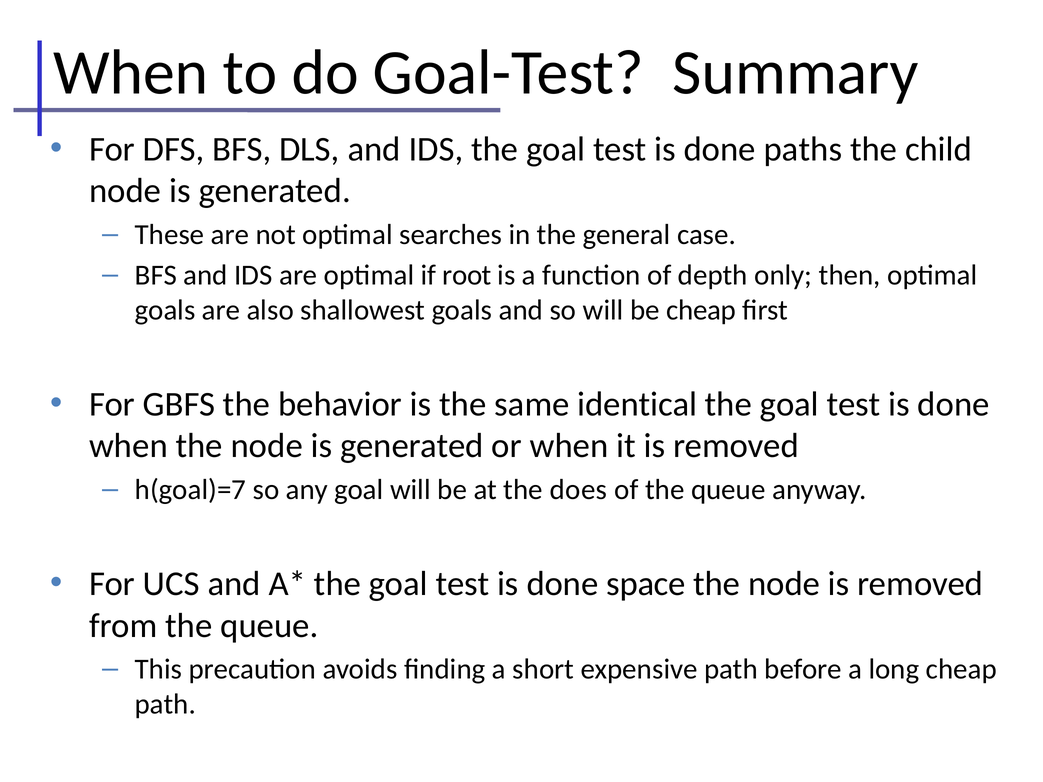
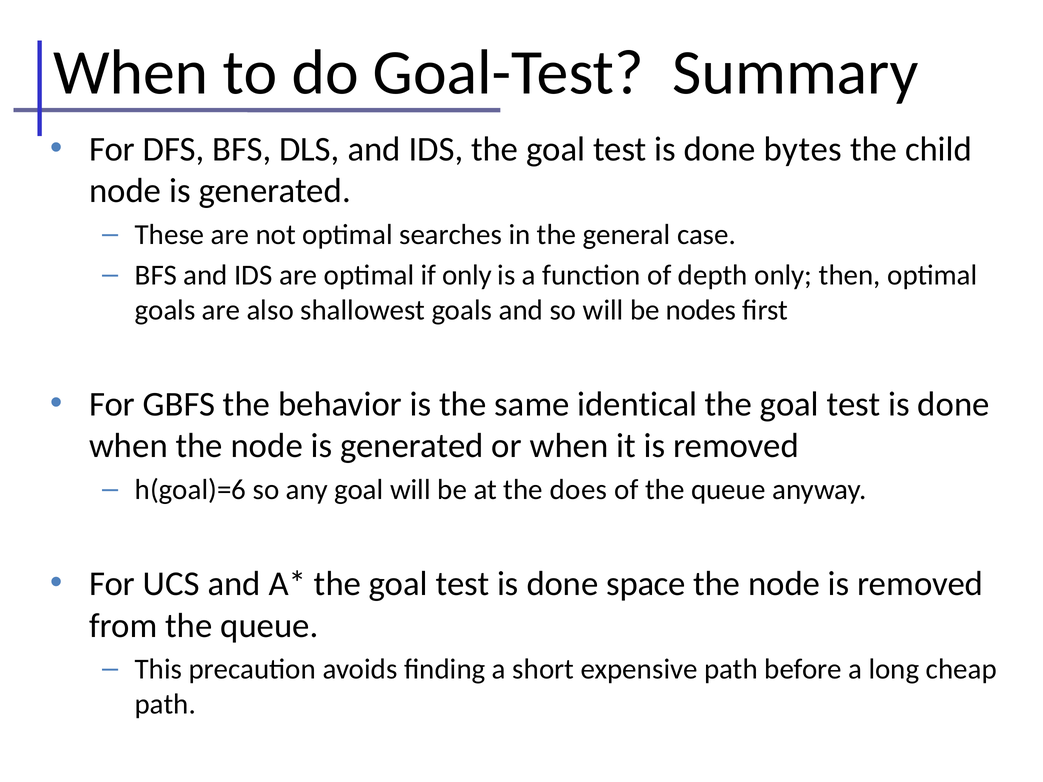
paths: paths -> bytes
if root: root -> only
be cheap: cheap -> nodes
h(goal)=7: h(goal)=7 -> h(goal)=6
